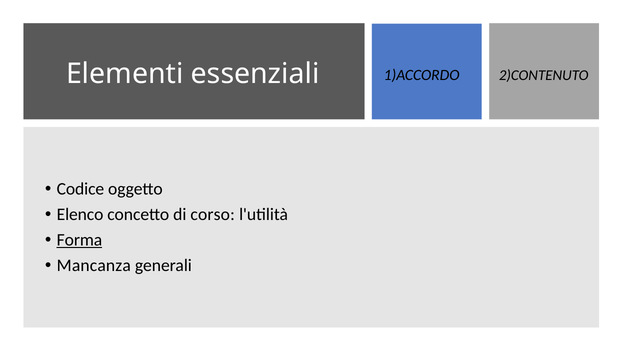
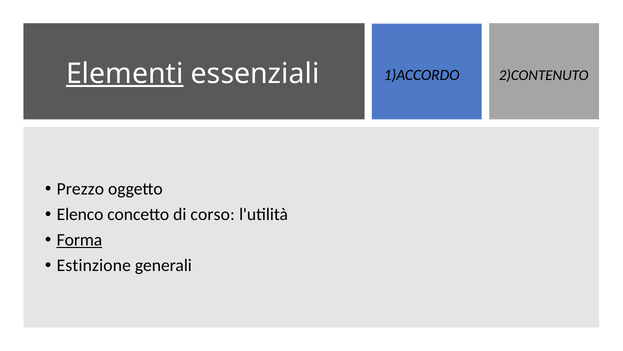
Elementi underline: none -> present
Codice: Codice -> Prezzo
Mancanza: Mancanza -> Estinzione
